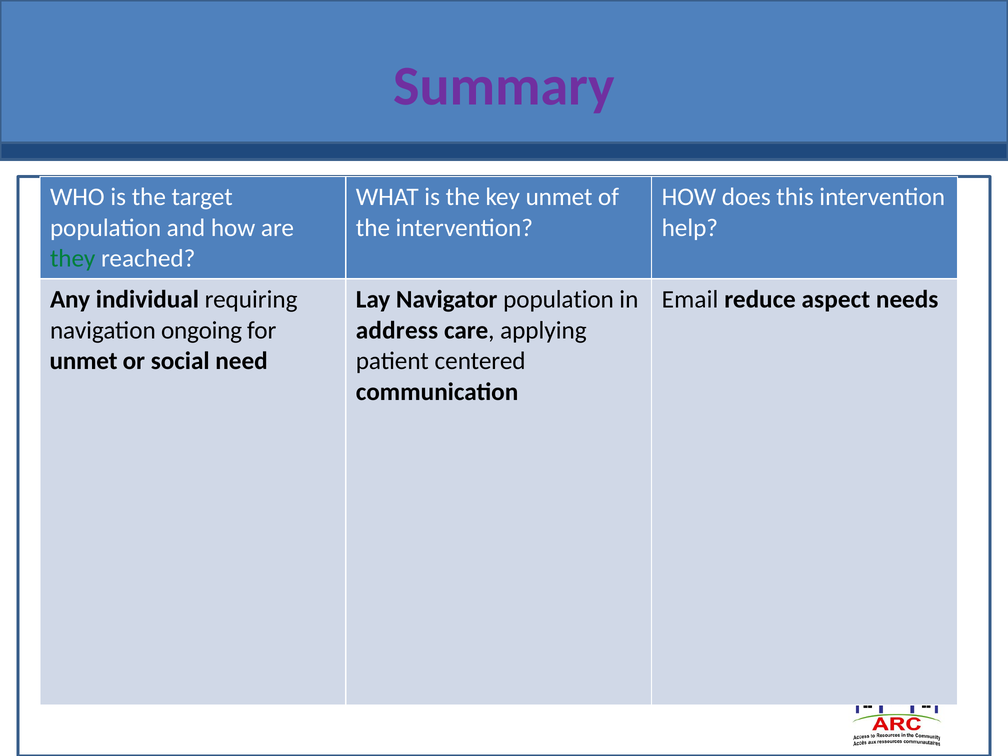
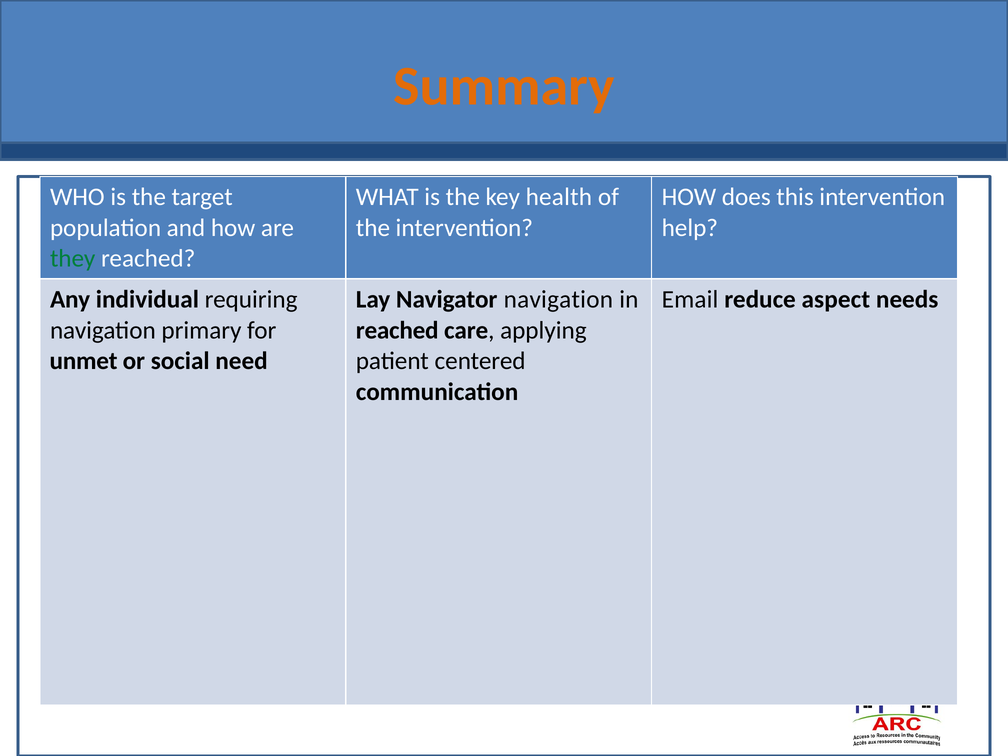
Summary colour: purple -> orange
key unmet: unmet -> health
Navigator population: population -> navigation
ongoing: ongoing -> primary
address at (397, 330): address -> reached
